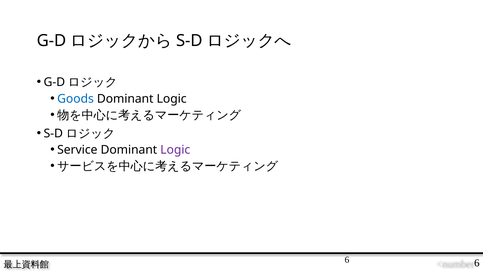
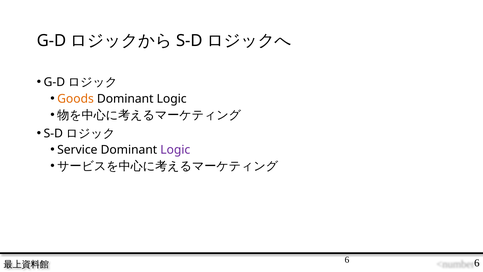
Goods colour: blue -> orange
